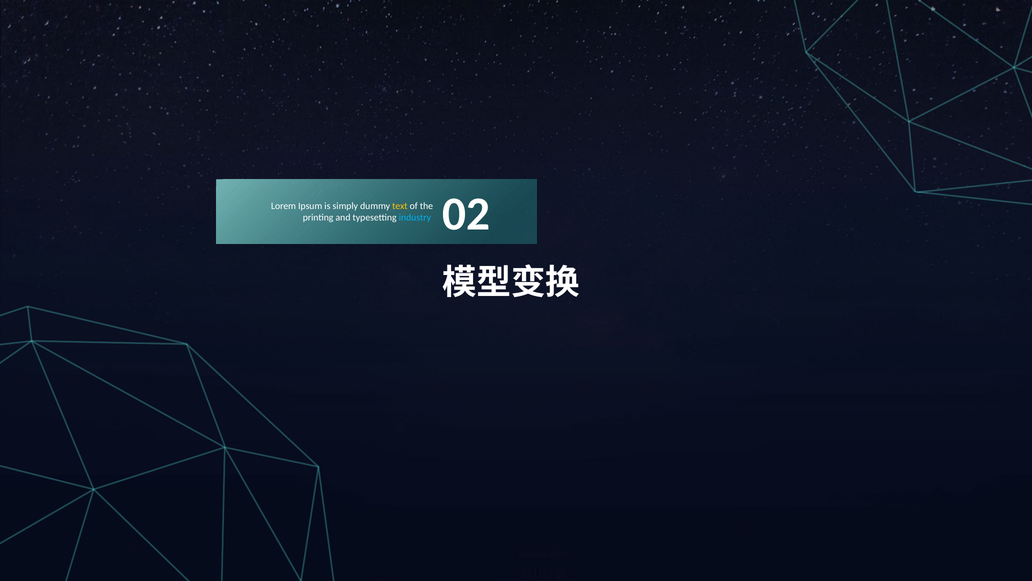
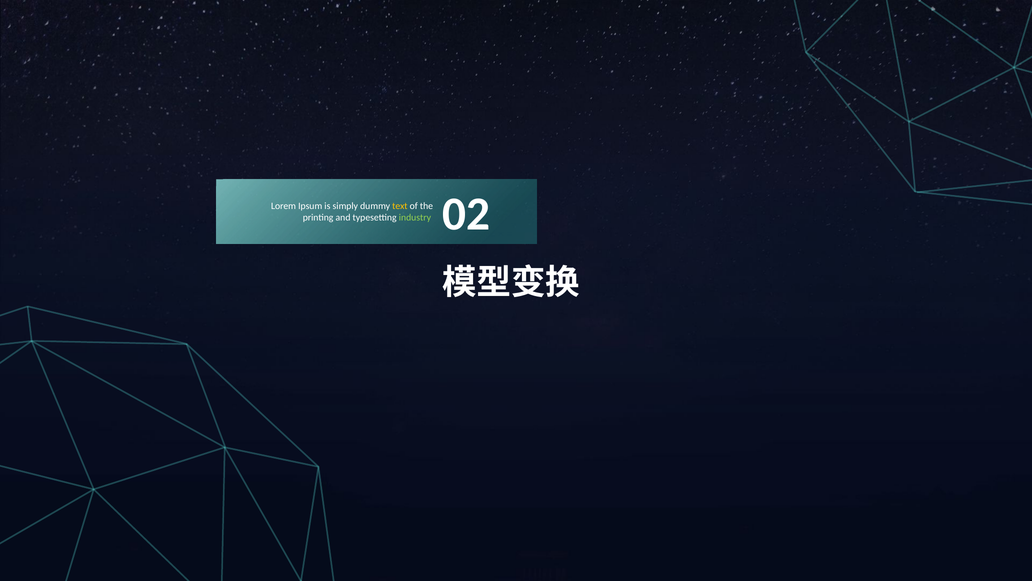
industry colour: light blue -> light green
